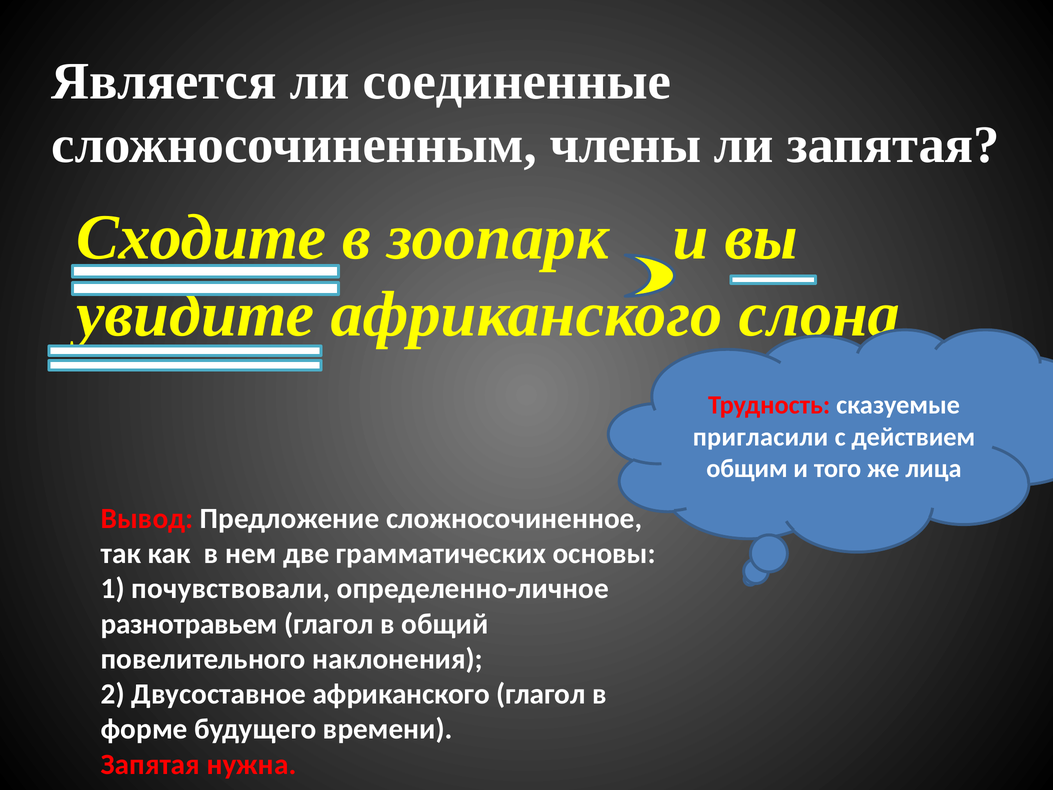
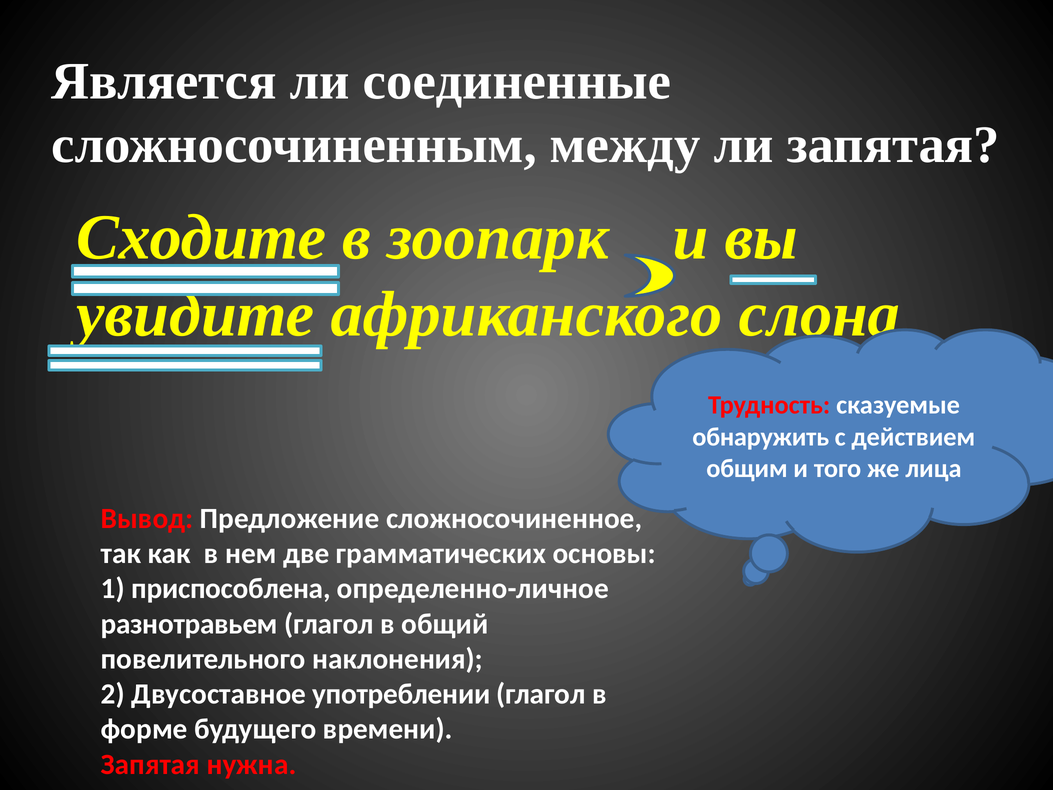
члены: члены -> между
пригласили: пригласили -> обнаружить
почувствовали: почувствовали -> приспособлена
Двусоставное африканского: африканского -> употреблении
